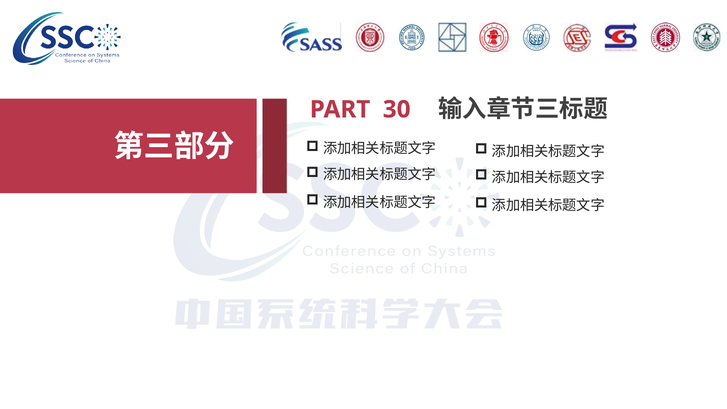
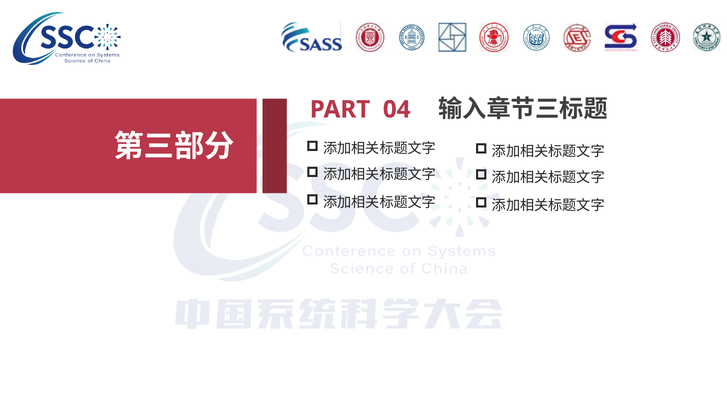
30: 30 -> 04
